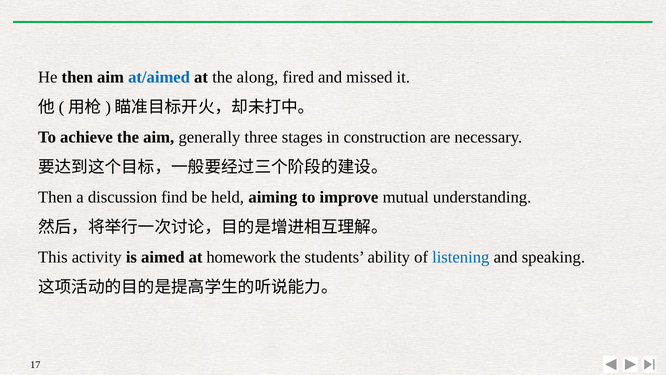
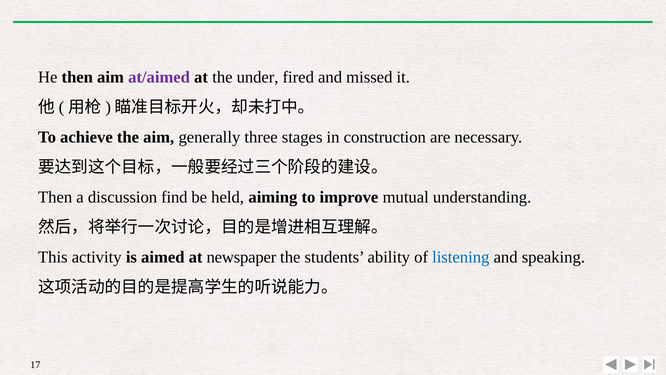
at/aimed colour: blue -> purple
along: along -> under
homework: homework -> newspaper
